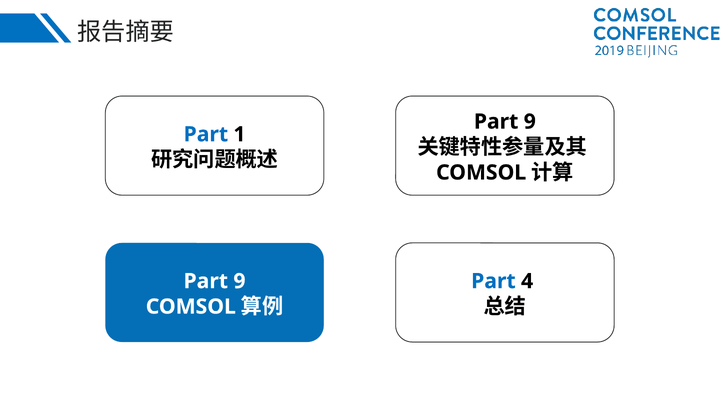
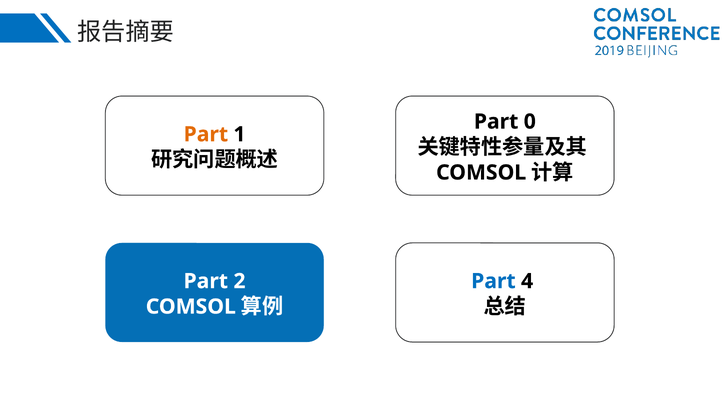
9 at (530, 122): 9 -> 0
Part at (206, 134) colour: blue -> orange
9 at (239, 281): 9 -> 2
